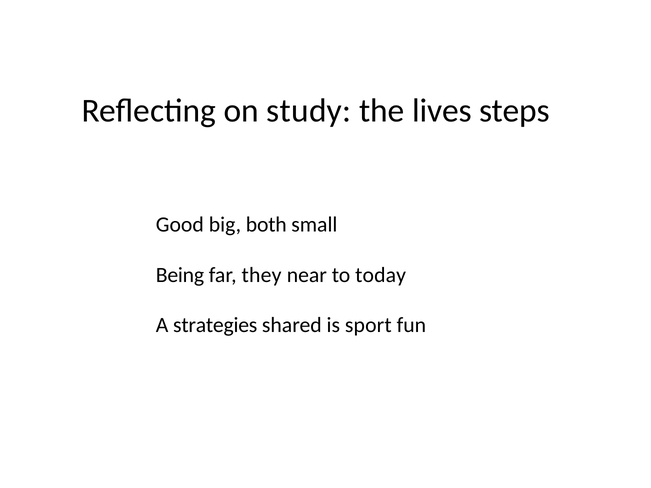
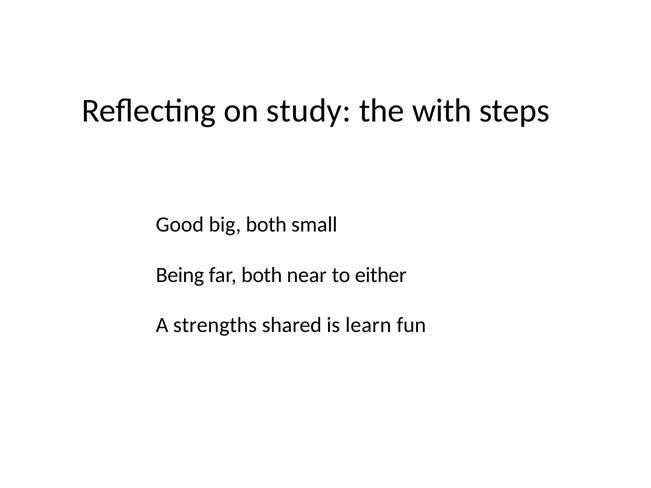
lives: lives -> with
far they: they -> both
today: today -> either
strategies: strategies -> strengths
sport: sport -> learn
